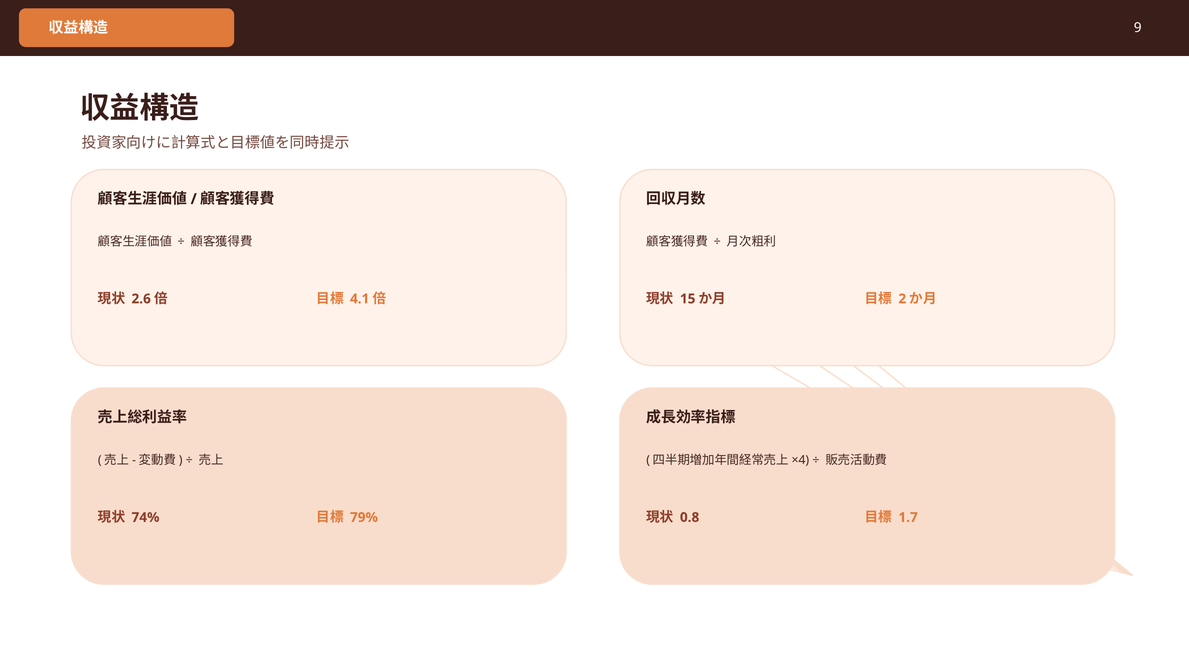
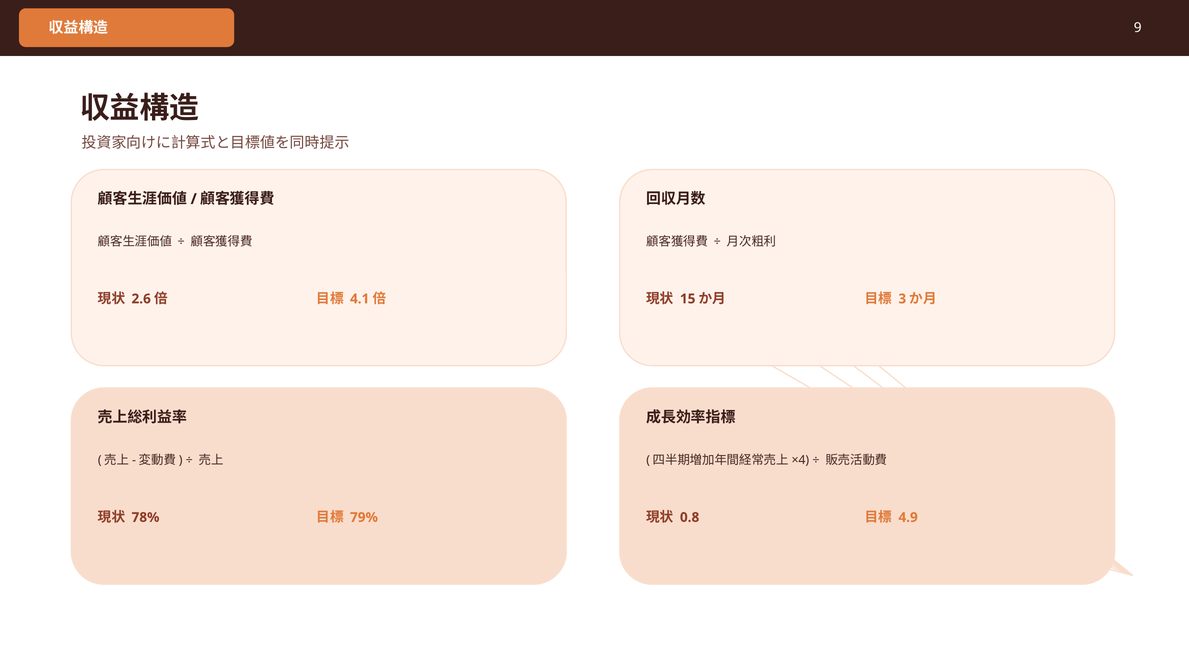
2: 2 -> 3
74%: 74% -> 78%
1.7: 1.7 -> 4.9
